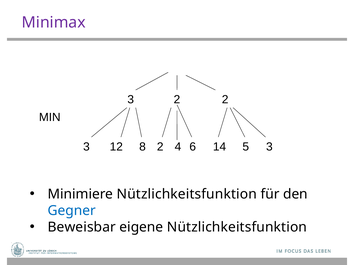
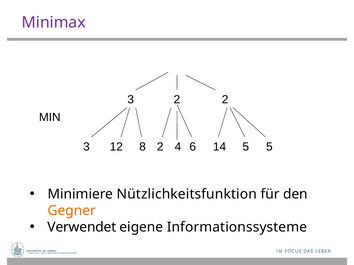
14 3: 3 -> 5
Gegner colour: blue -> orange
Beweisbar: Beweisbar -> Verwendet
eigene Nützlichkeitsfunktion: Nützlichkeitsfunktion -> Informationssysteme
